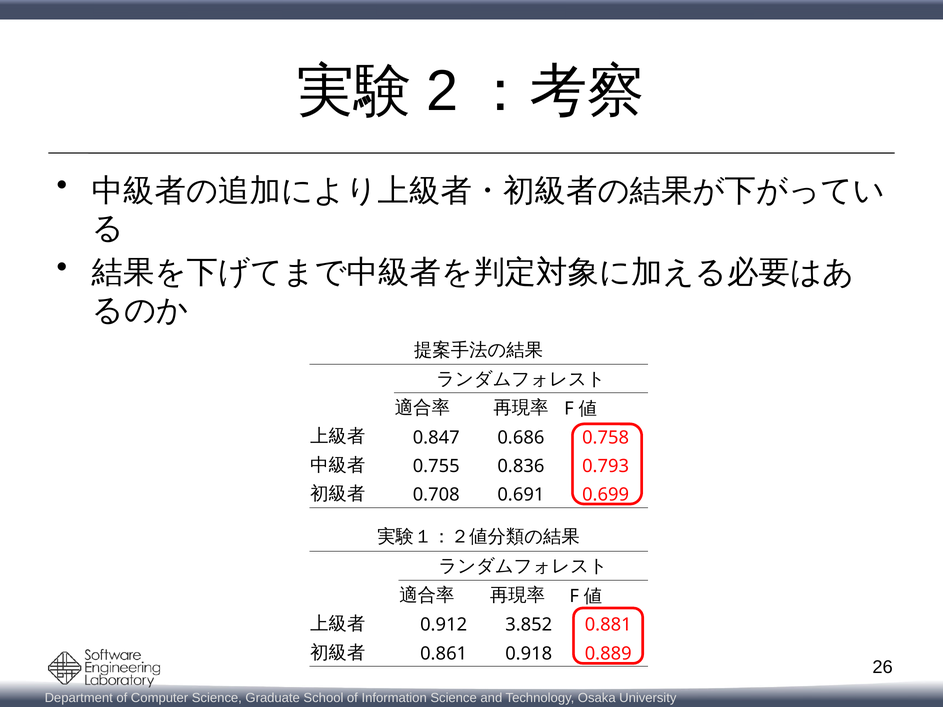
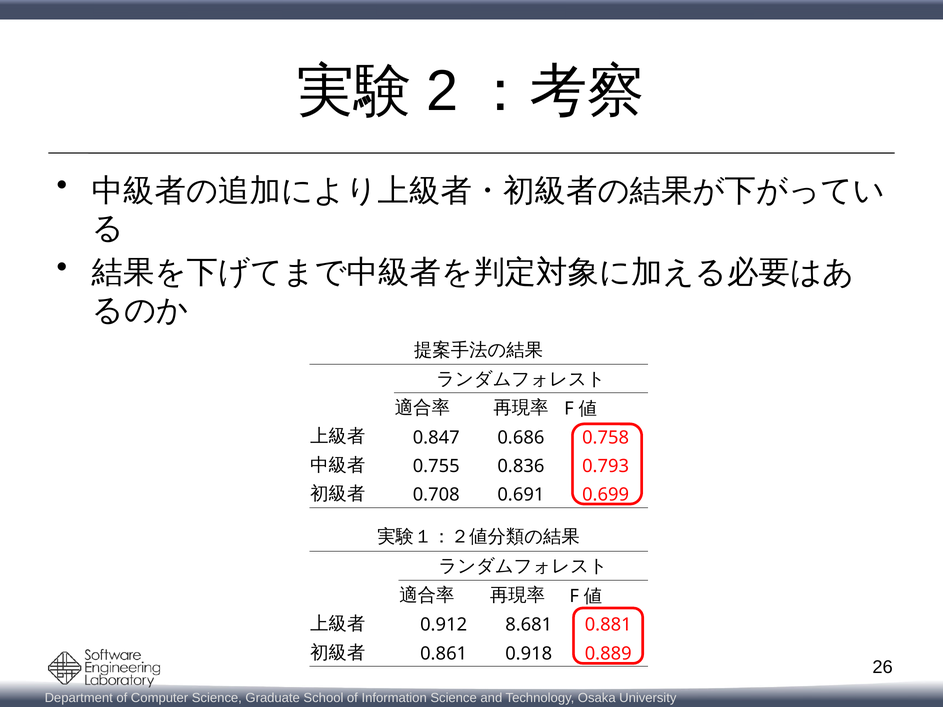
3.852: 3.852 -> 8.681
